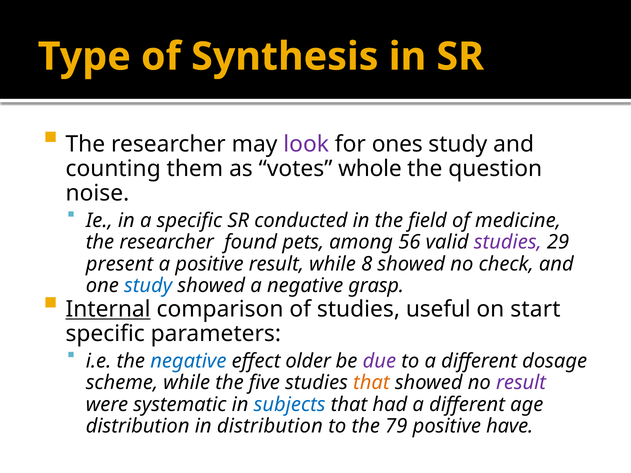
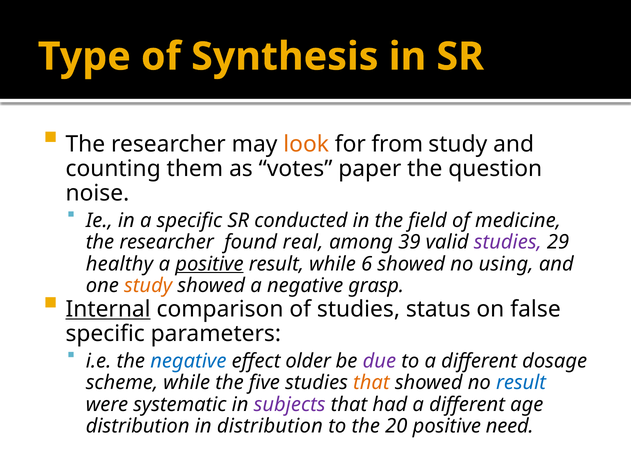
look colour: purple -> orange
ones: ones -> from
whole: whole -> paper
pets: pets -> real
56: 56 -> 39
present: present -> healthy
positive at (209, 264) underline: none -> present
8: 8 -> 6
check: check -> using
study at (148, 286) colour: blue -> orange
useful: useful -> status
start: start -> false
result at (521, 383) colour: purple -> blue
subjects colour: blue -> purple
79: 79 -> 20
have: have -> need
